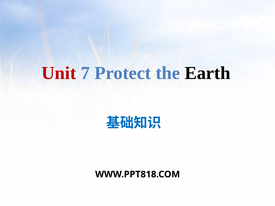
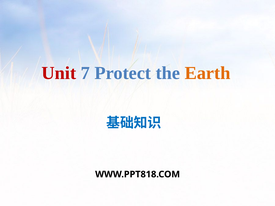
Earth colour: black -> orange
